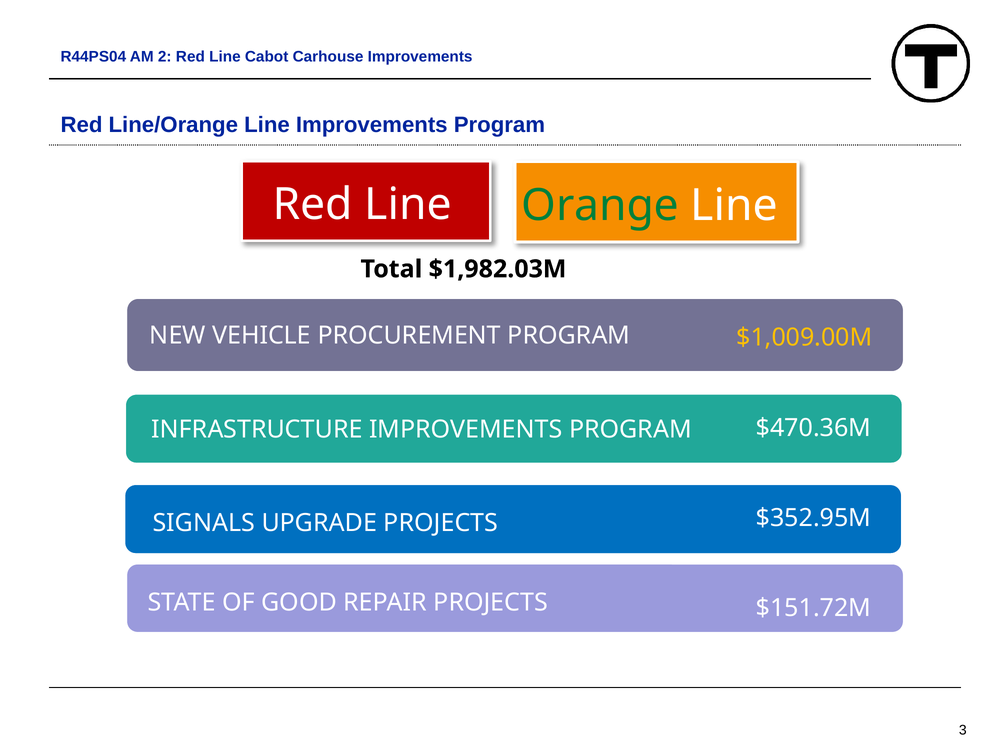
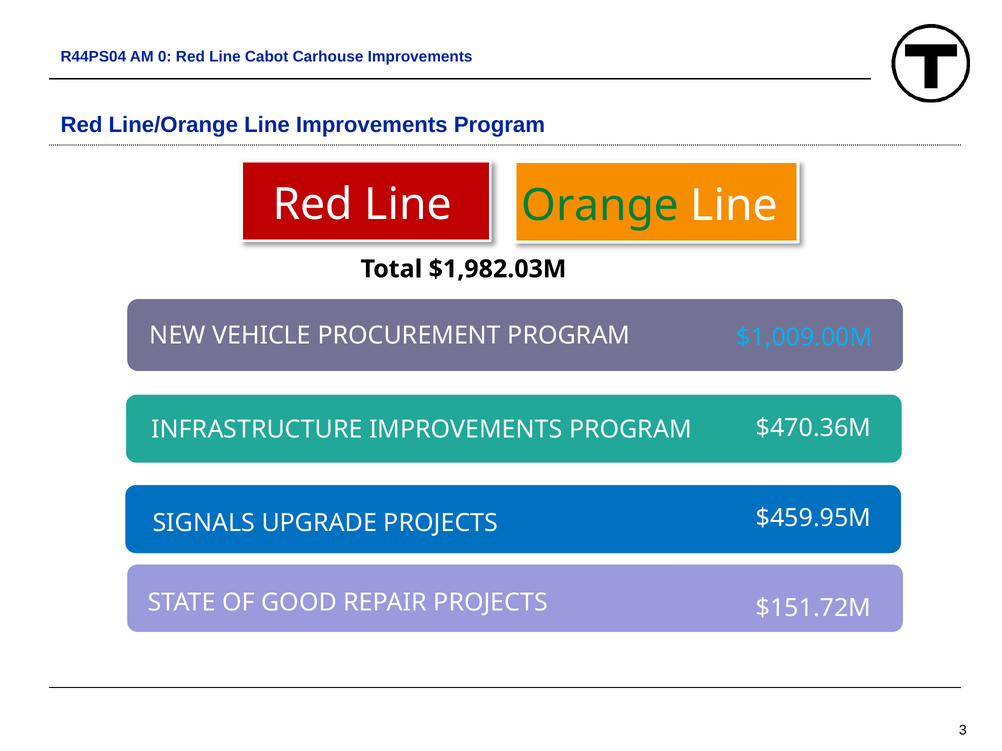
2: 2 -> 0
$1,009.00M colour: yellow -> light blue
$352.95M: $352.95M -> $459.95M
